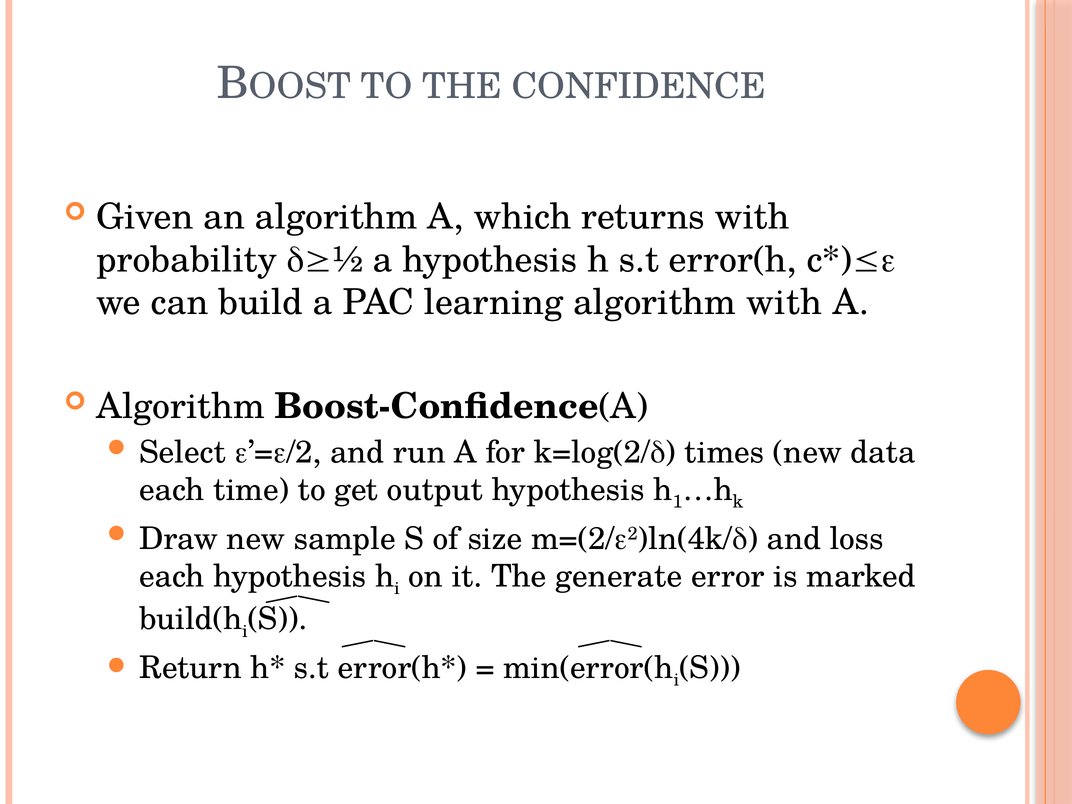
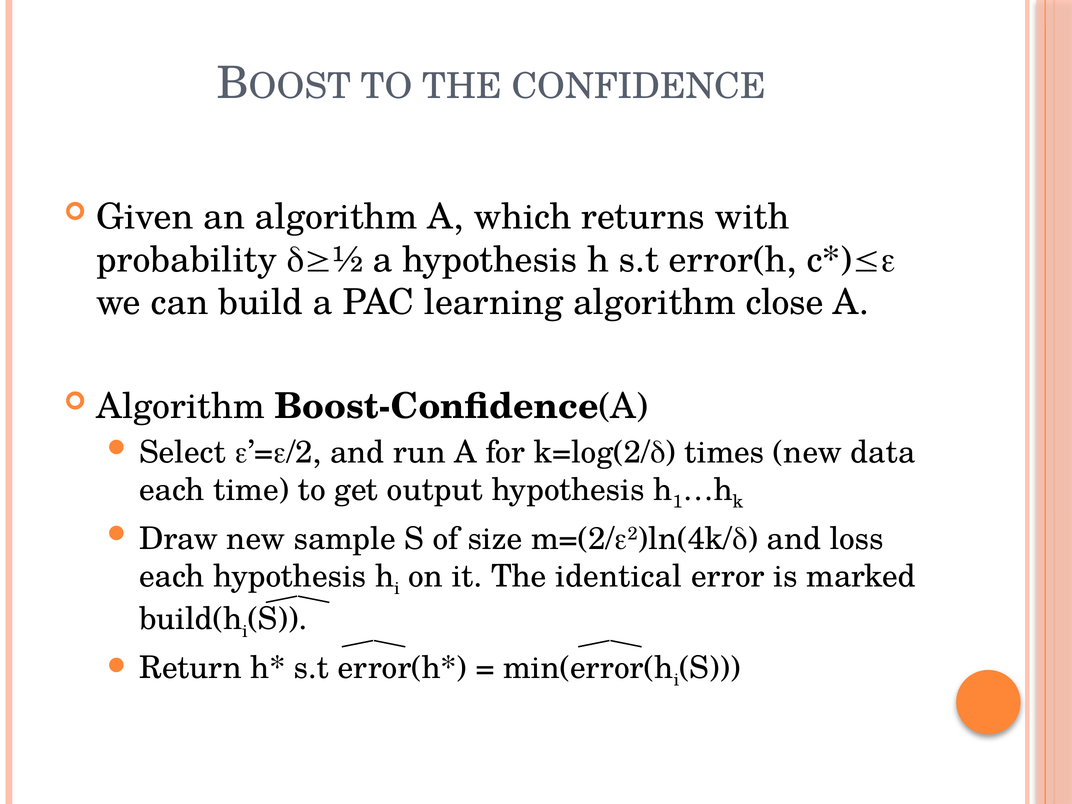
algorithm with: with -> close
generate: generate -> identical
